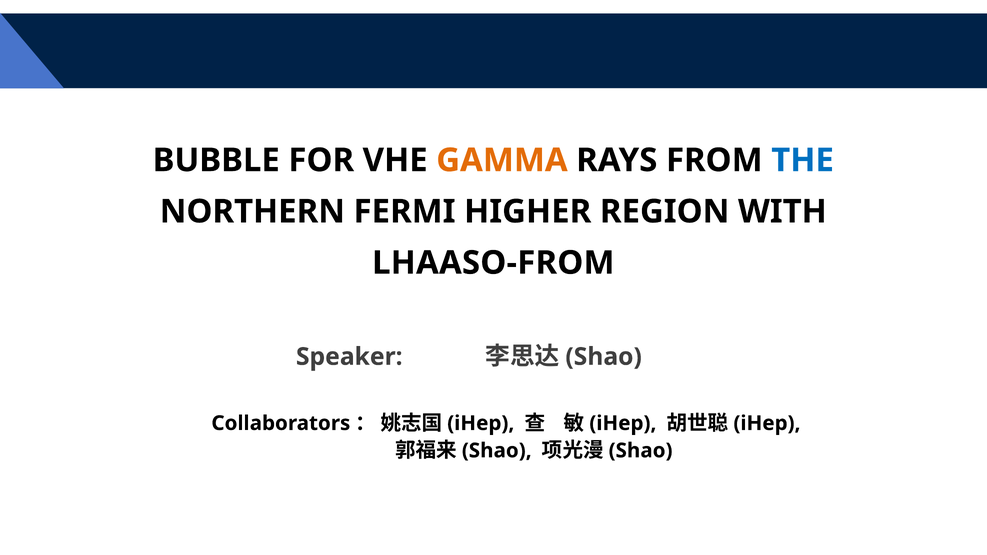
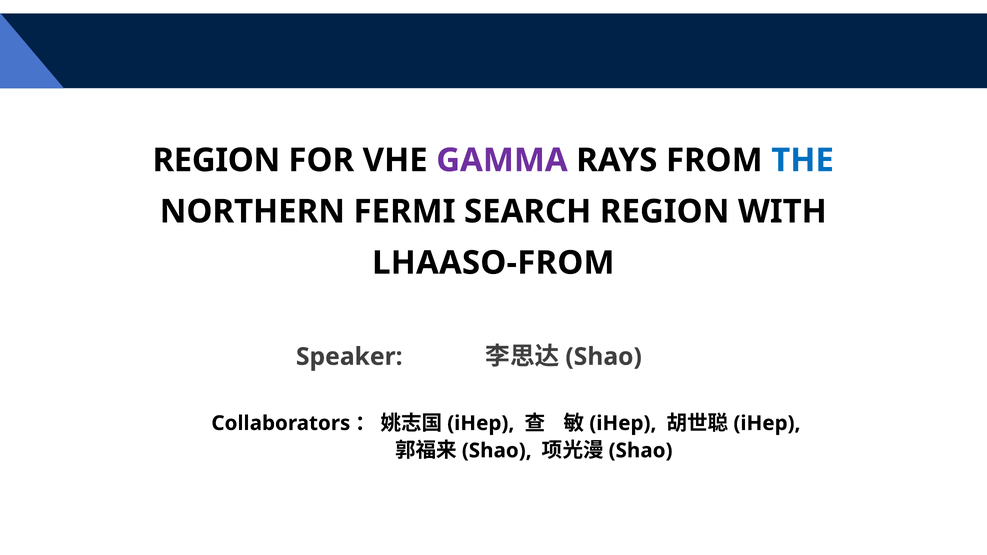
BUBBLE at (216, 160): BUBBLE -> REGION
GAMMA colour: orange -> purple
HIGHER: HIGHER -> SEARCH
